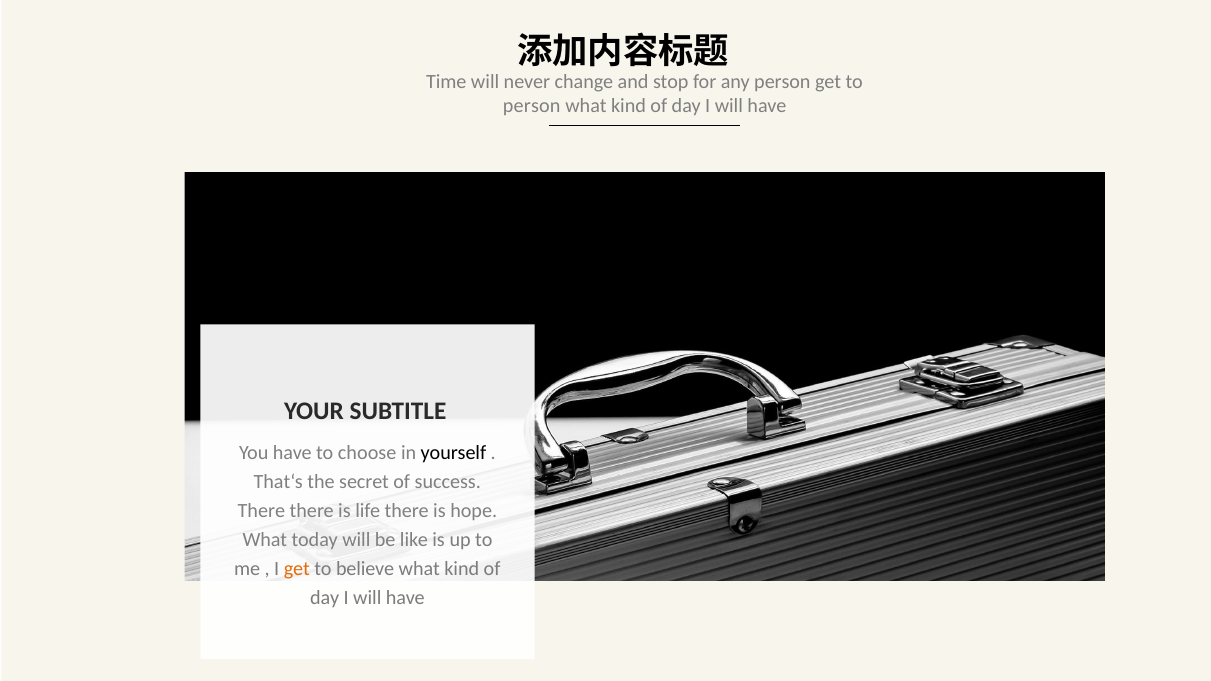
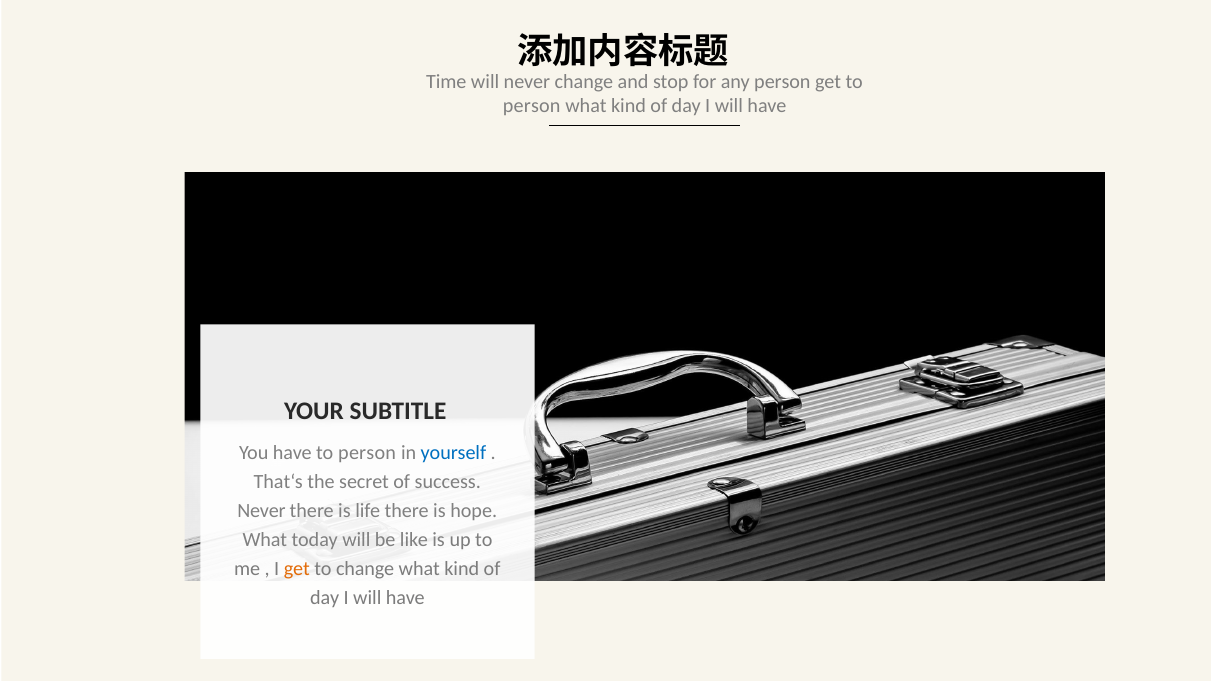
have to choose: choose -> person
yourself colour: black -> blue
There at (261, 511): There -> Never
to believe: believe -> change
